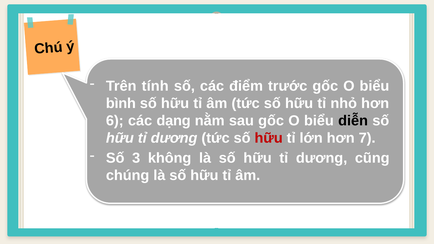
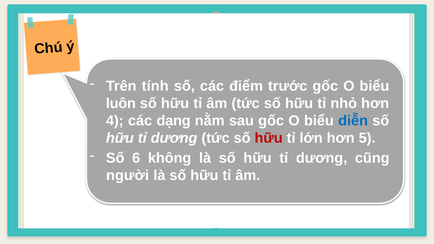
bình: bình -> luôn
6: 6 -> 4
diễn colour: black -> blue
7: 7 -> 5
3: 3 -> 6
chúng: chúng -> người
